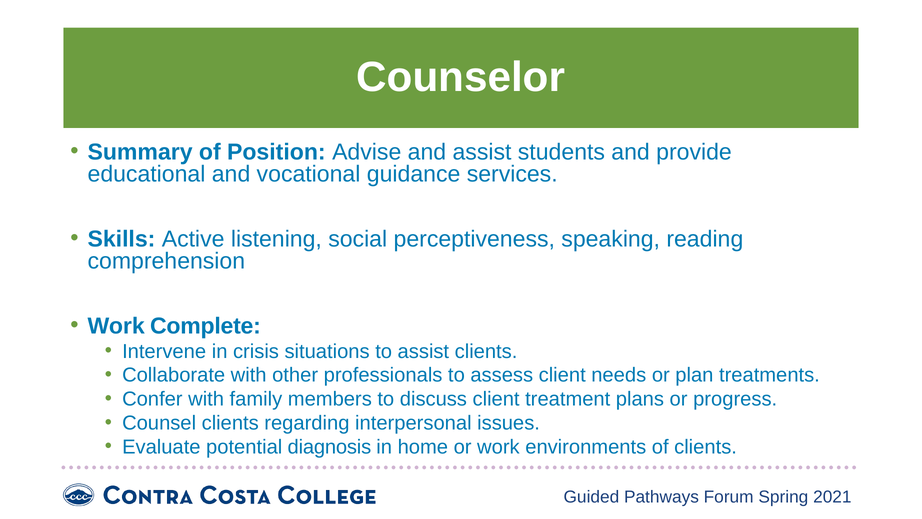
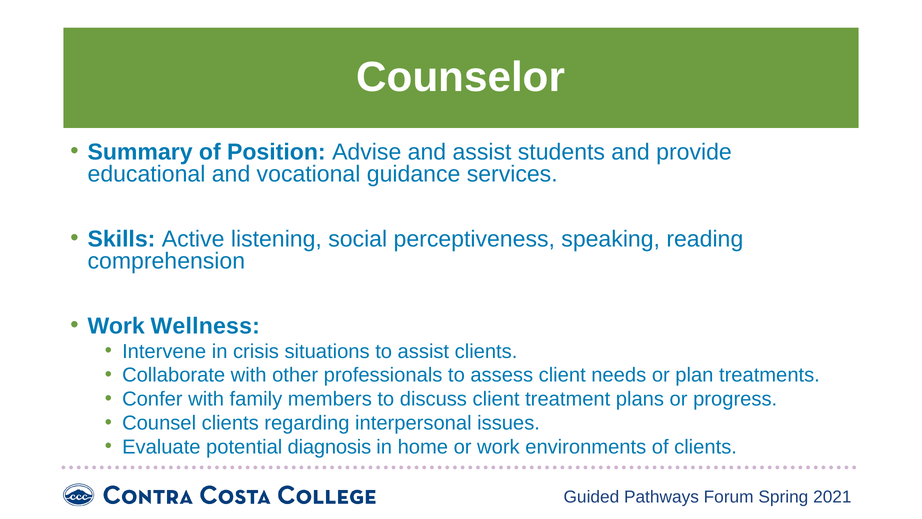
Complete: Complete -> Wellness
